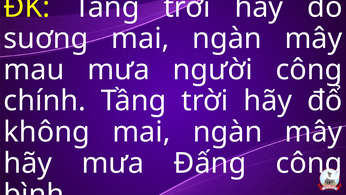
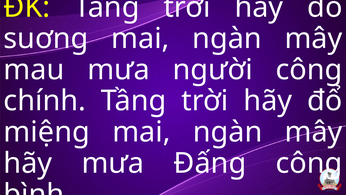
không: không -> miệng
